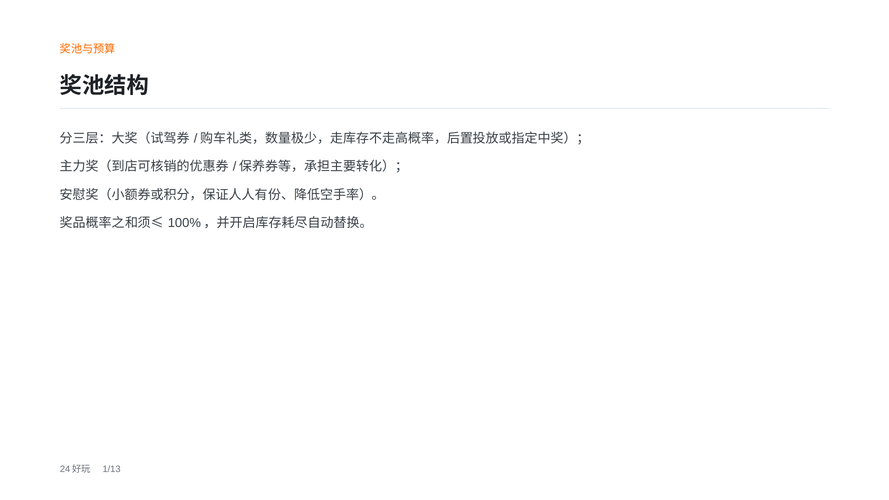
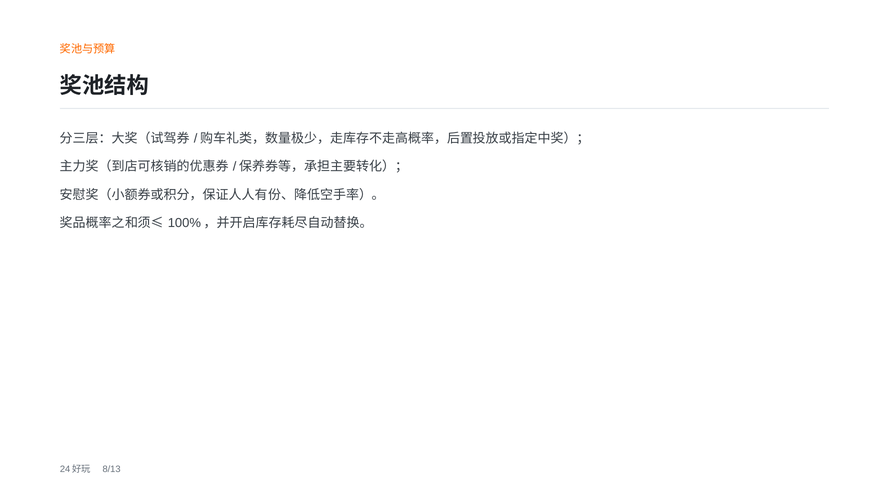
1/13: 1/13 -> 8/13
